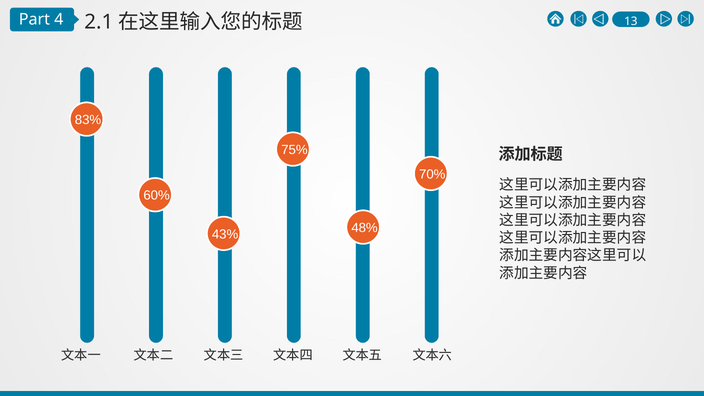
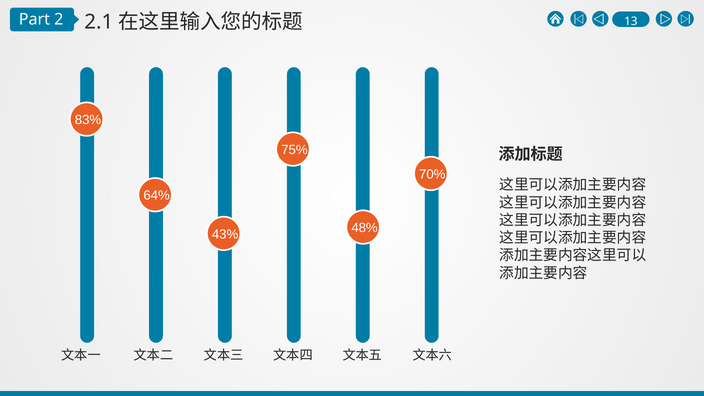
4: 4 -> 2
60%: 60% -> 64%
